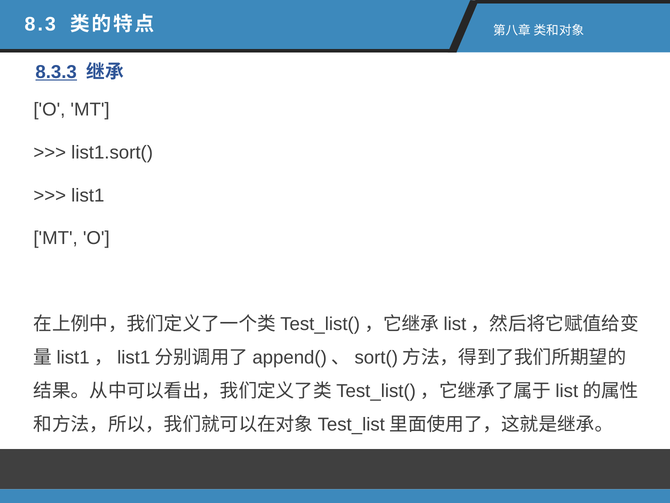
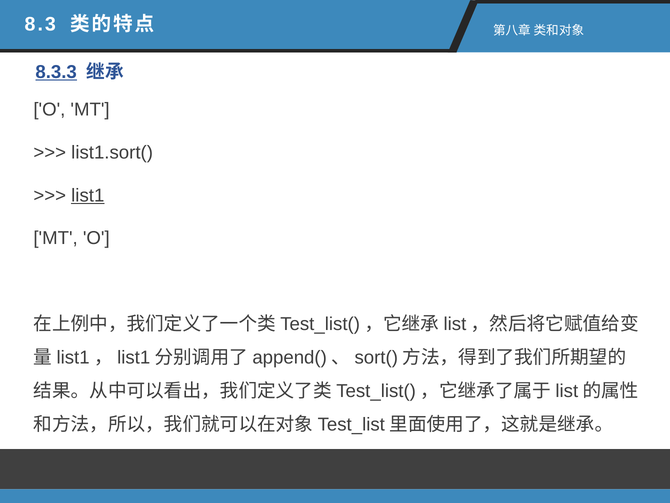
list1 underline: none -> present
